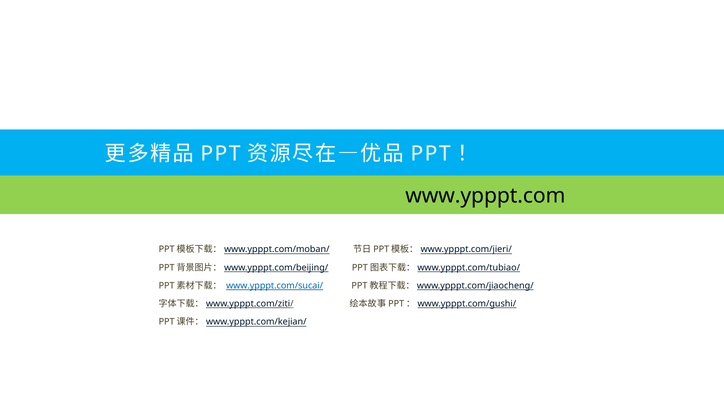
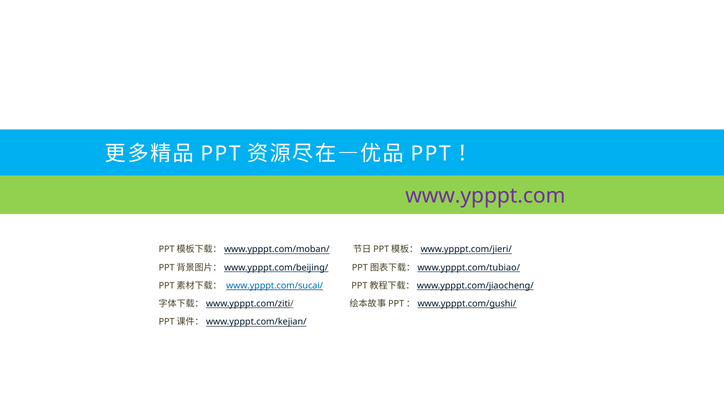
www.ypppt.com colour: black -> purple
